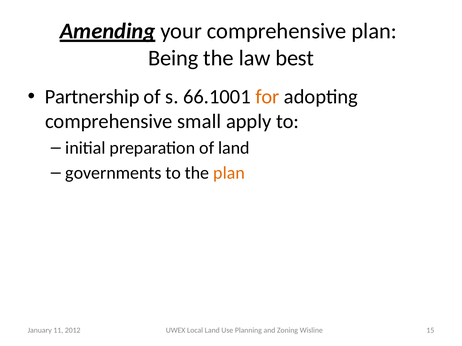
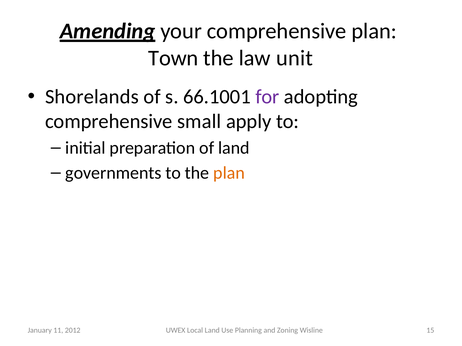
Being: Being -> Town
best: best -> unit
Partnership: Partnership -> Shorelands
for colour: orange -> purple
